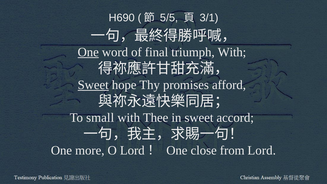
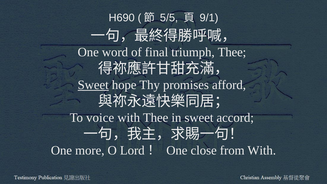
3/1: 3/1 -> 9/1
One at (88, 52) underline: present -> none
triumph With: With -> Thee
small: small -> voice
from Lord: Lord -> With
